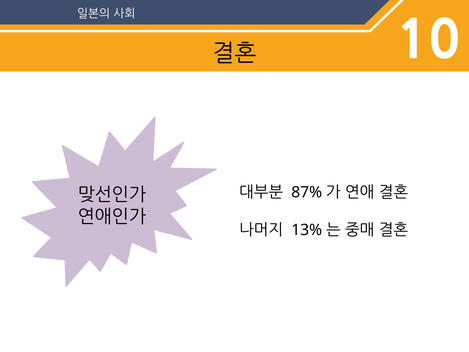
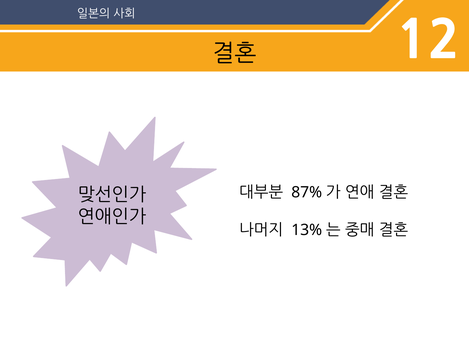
10: 10 -> 12
